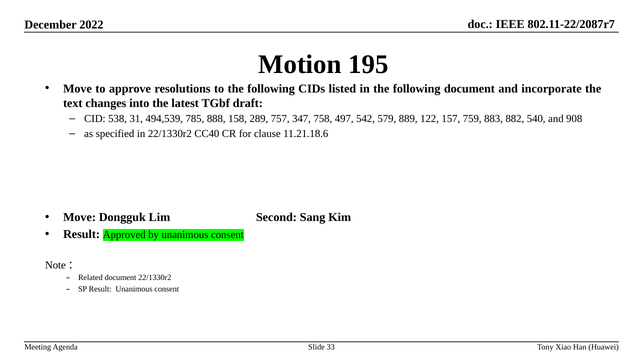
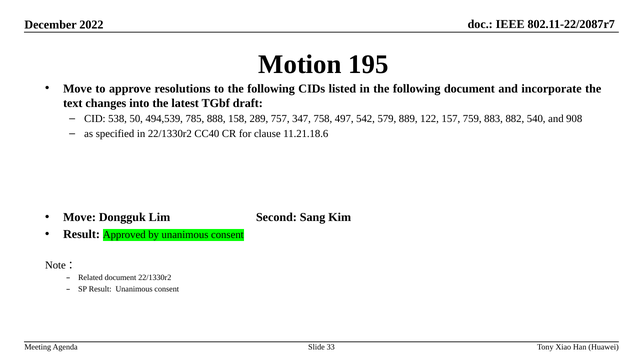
31: 31 -> 50
